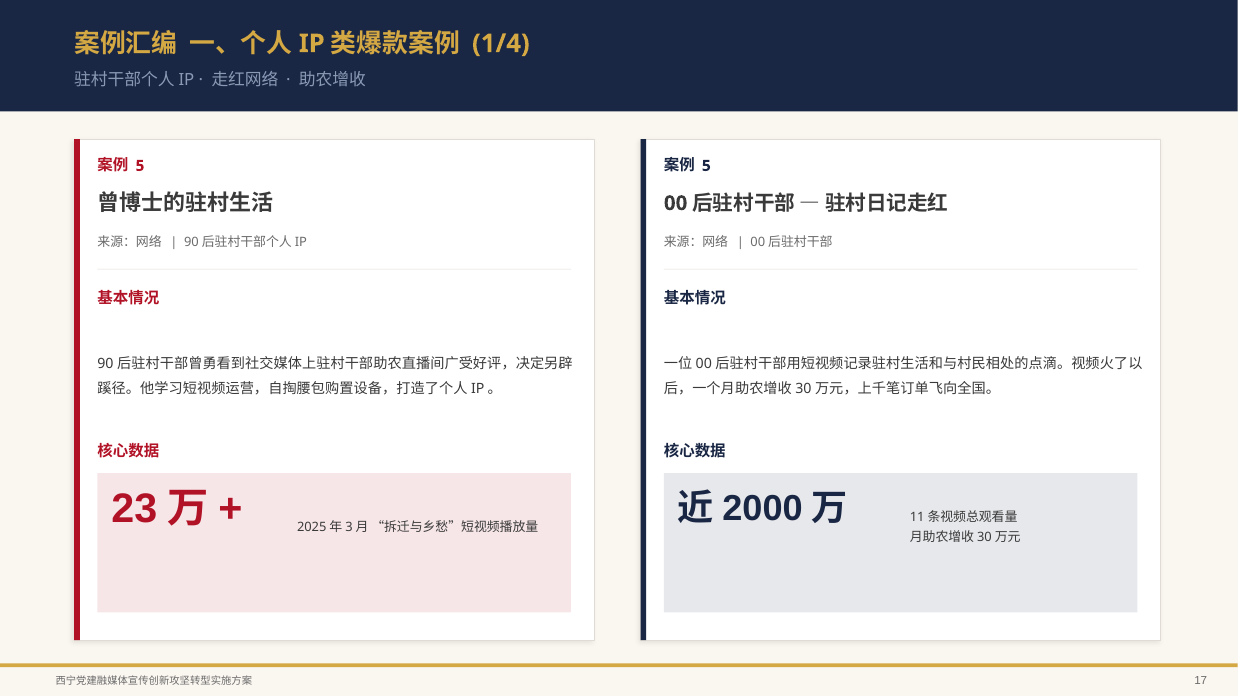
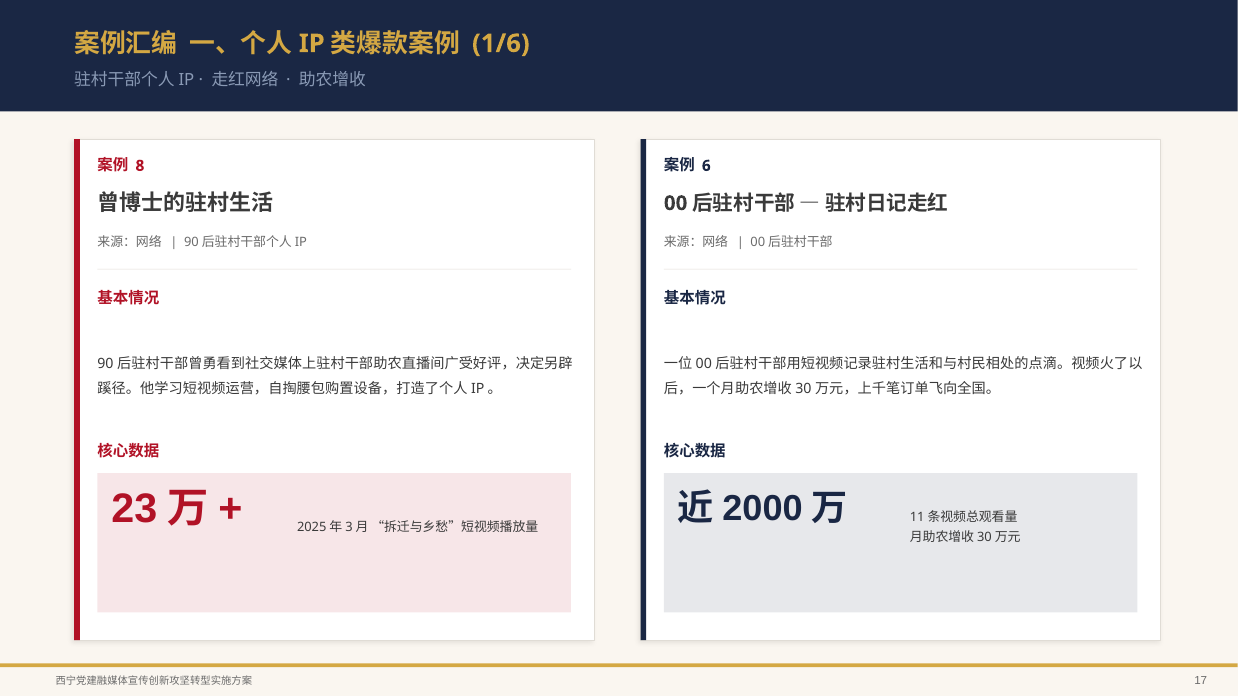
1/4: 1/4 -> 1/6
5 at (140, 166): 5 -> 8
5 at (706, 166): 5 -> 6
